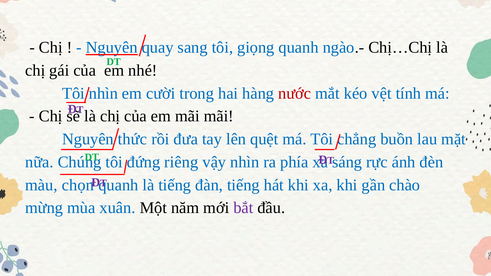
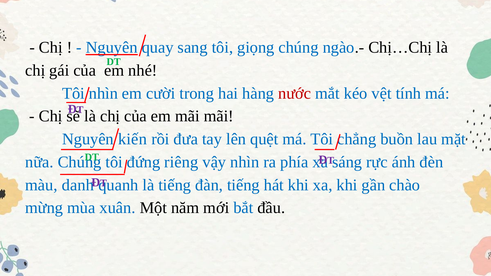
giọng quanh: quanh -> chúng
thức: thức -> kiến
chọn: chọn -> danh
bắt colour: purple -> blue
